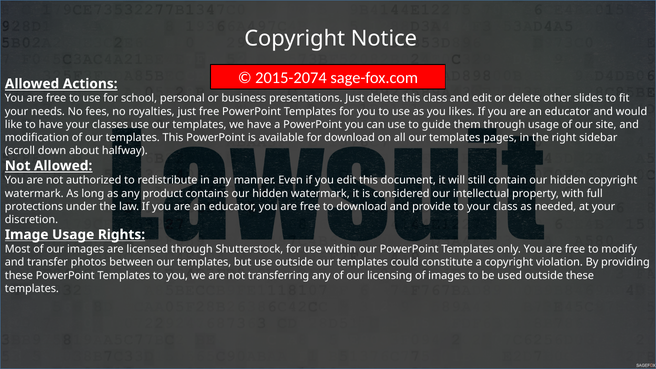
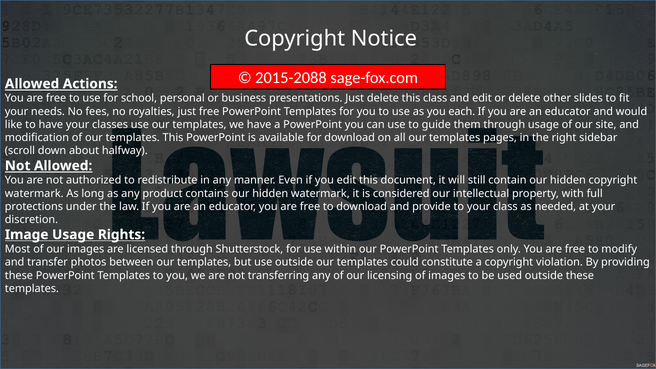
2015-2074: 2015-2074 -> 2015-2088
likes: likes -> each
